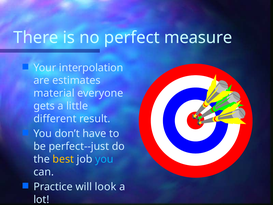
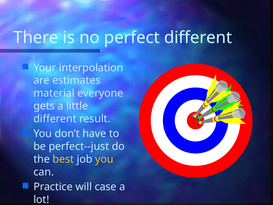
perfect measure: measure -> different
you at (104, 159) colour: light blue -> yellow
look: look -> case
